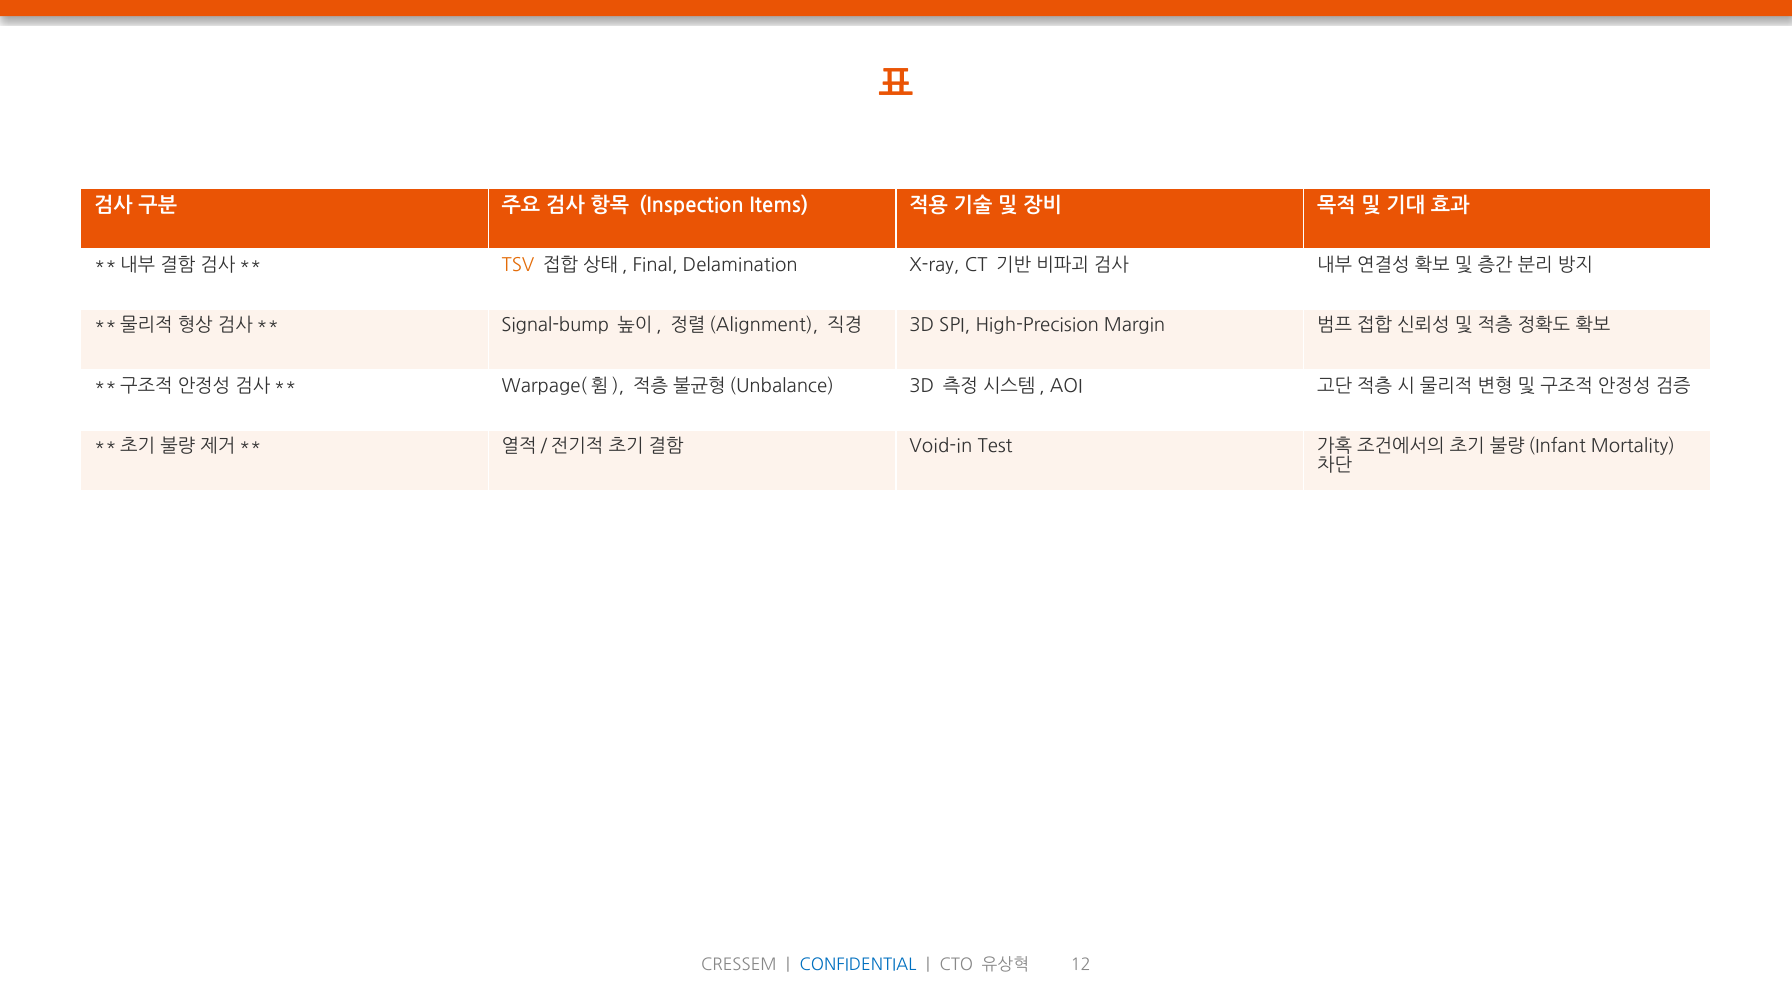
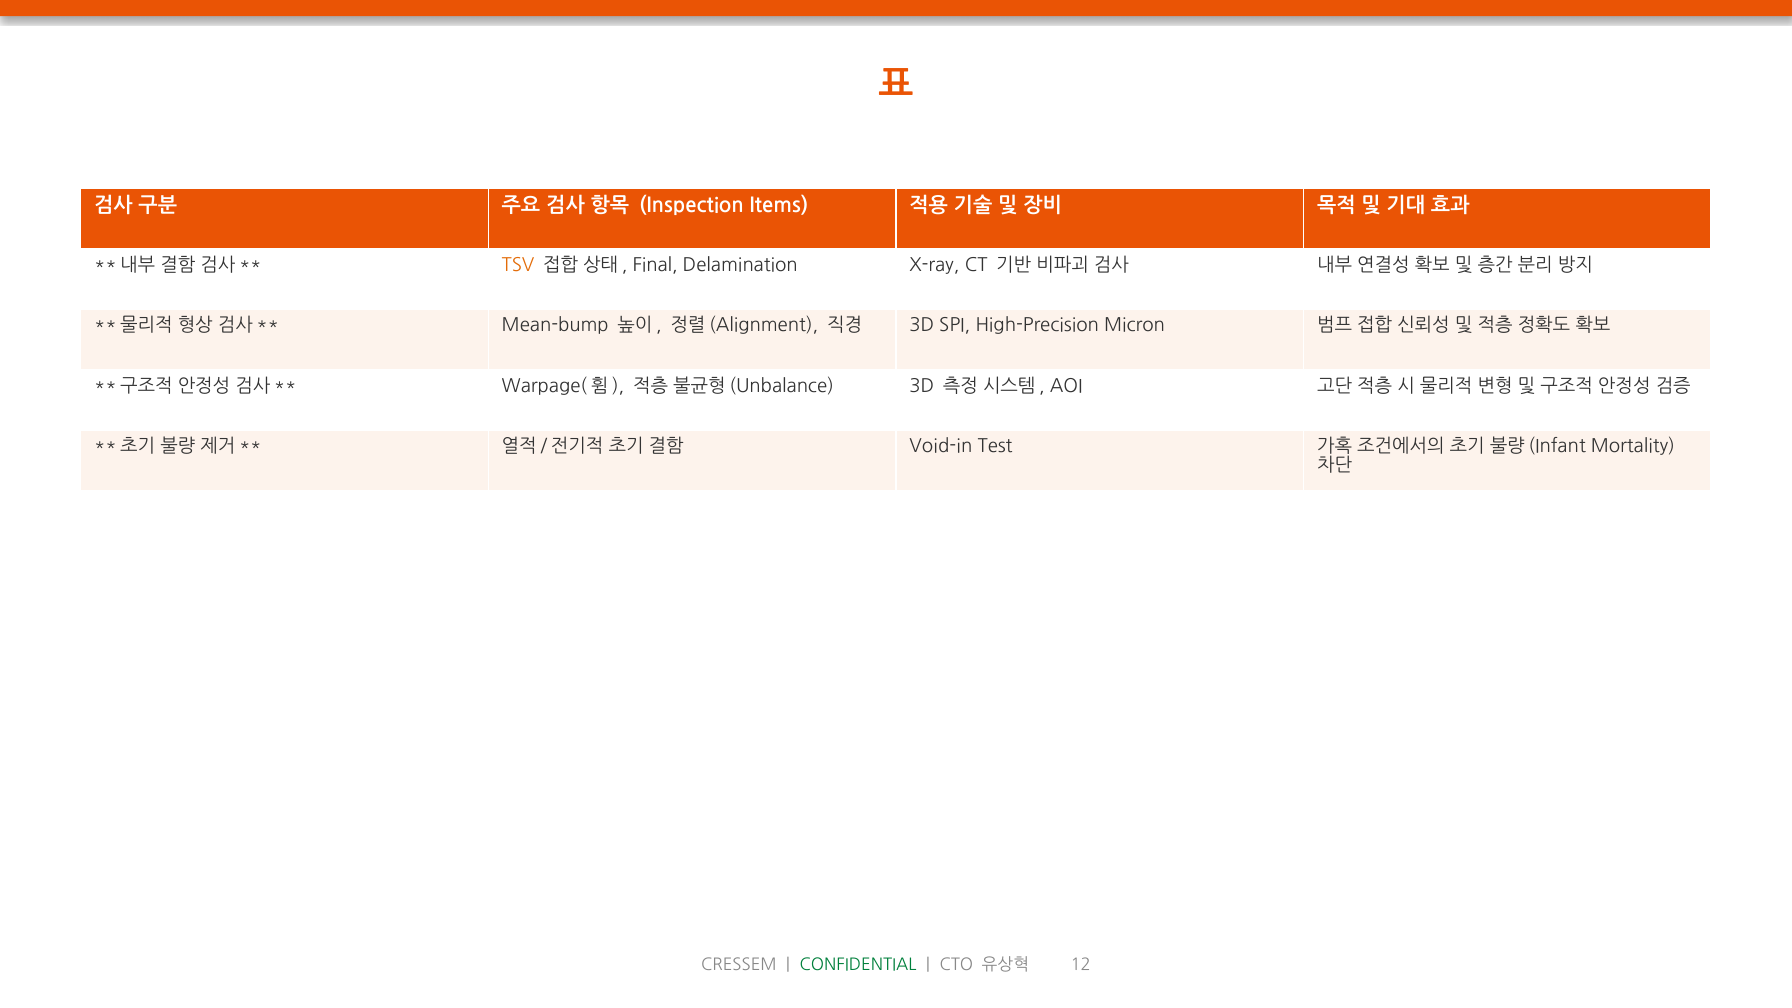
Signal-bump: Signal-bump -> Mean-bump
Margin: Margin -> Micron
CONFIDENTIAL colour: blue -> green
